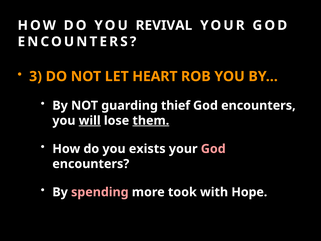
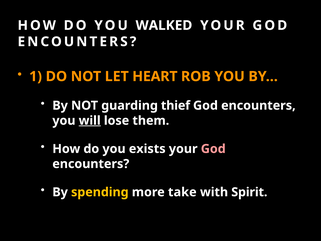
REVIVAL: REVIVAL -> WALKED
3: 3 -> 1
them underline: present -> none
spending colour: pink -> yellow
took: took -> take
Hope: Hope -> Spirit
